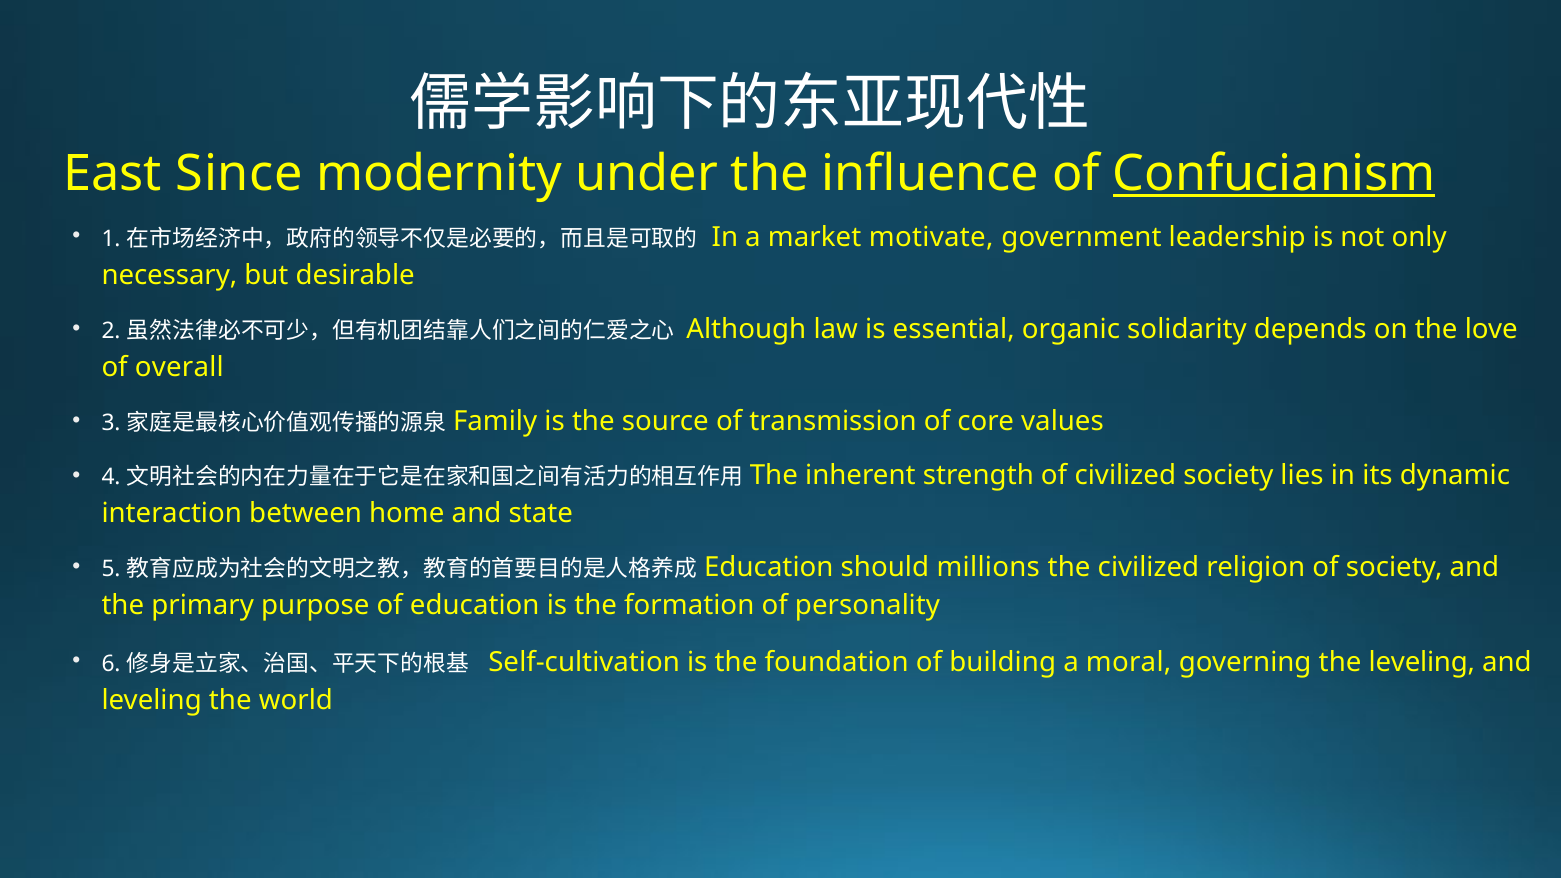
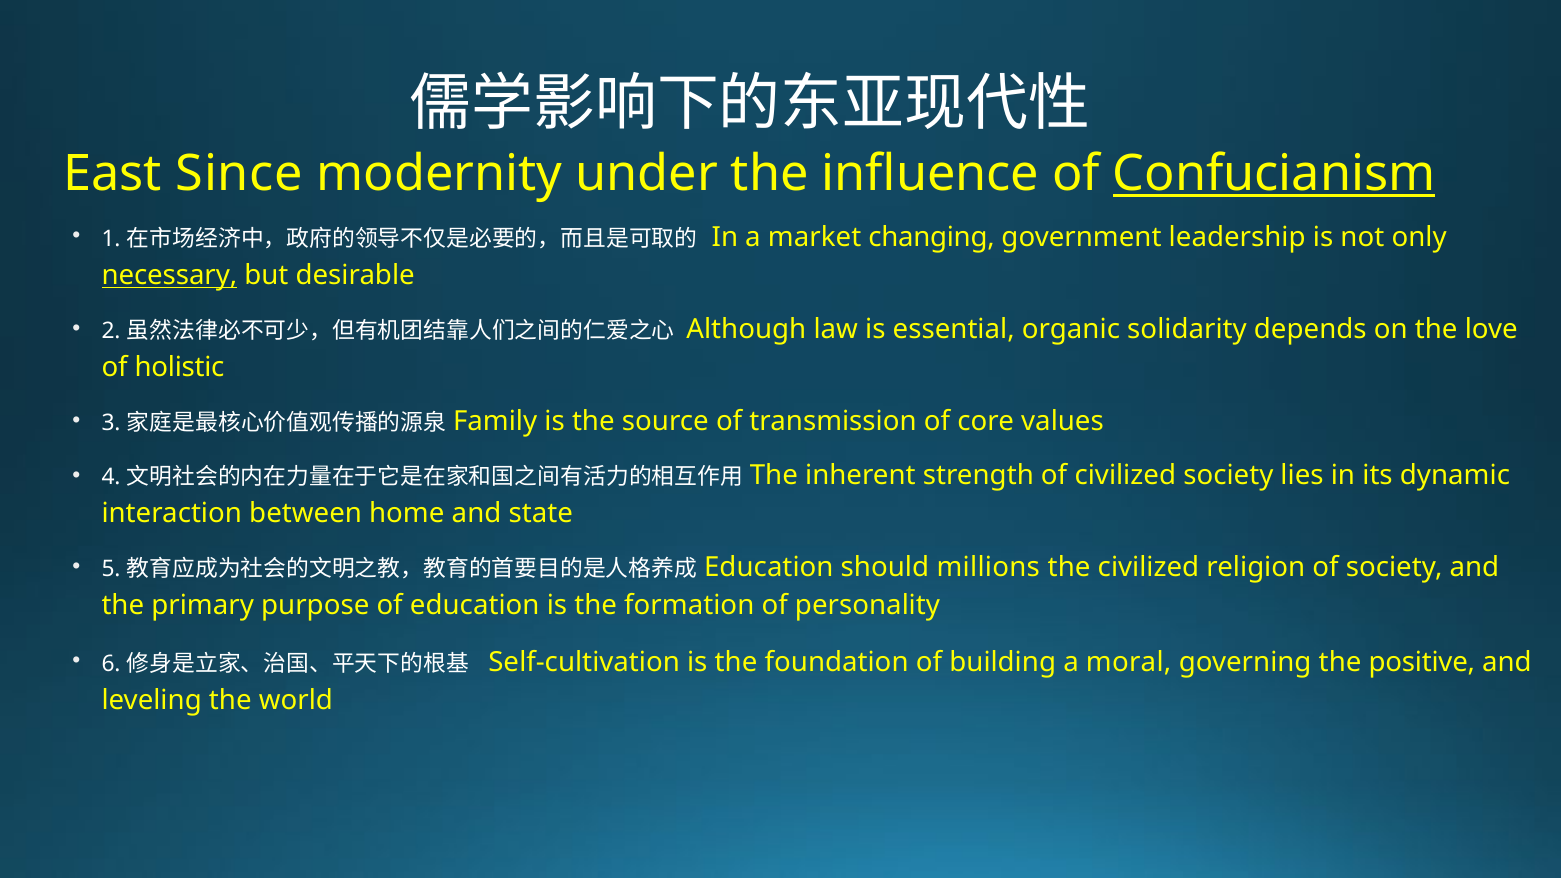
motivate: motivate -> changing
necessary underline: none -> present
overall: overall -> holistic
the leveling: leveling -> positive
